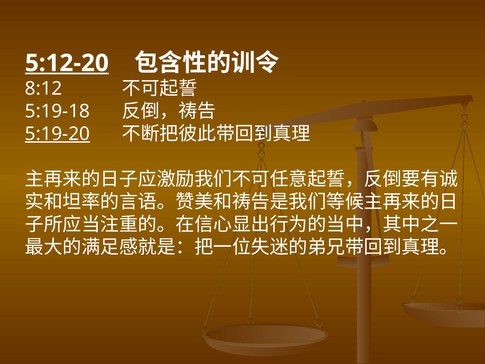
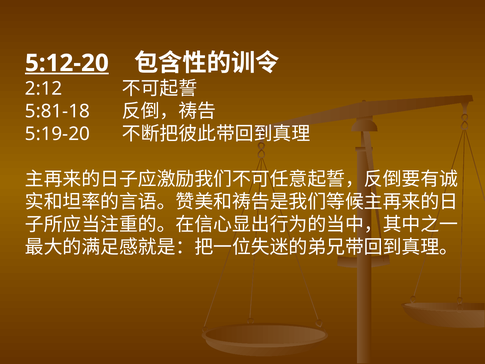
8:12: 8:12 -> 2:12
5:19-18: 5:19-18 -> 5:81-18
5:19-20 underline: present -> none
